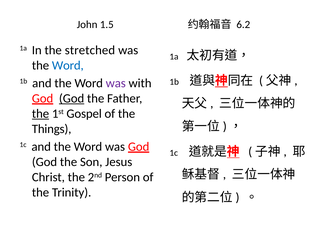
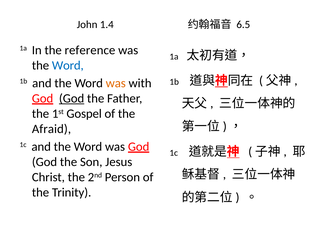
1.5: 1.5 -> 1.4
6.2: 6.2 -> 6.5
stretched: stretched -> reference
was at (116, 83) colour: purple -> orange
the at (41, 114) underline: present -> none
Things: Things -> Afraid
